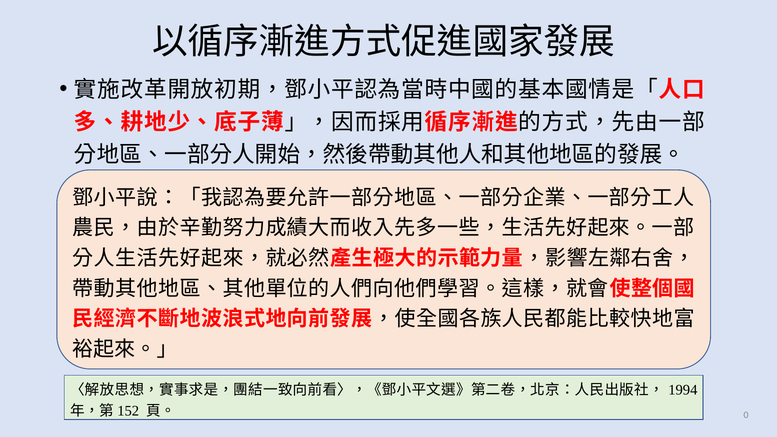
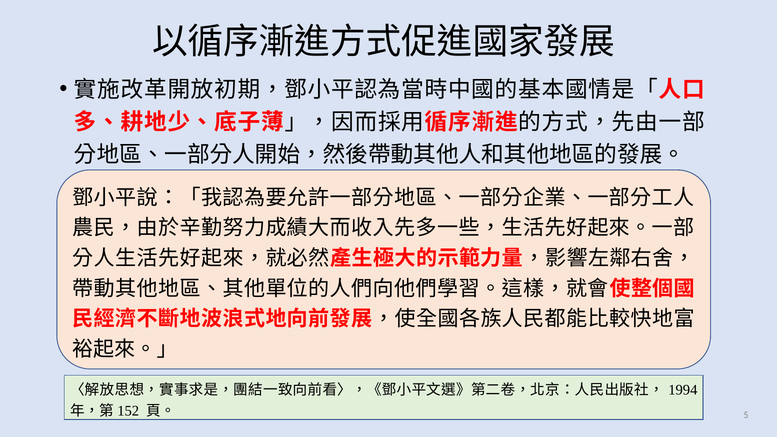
0: 0 -> 5
